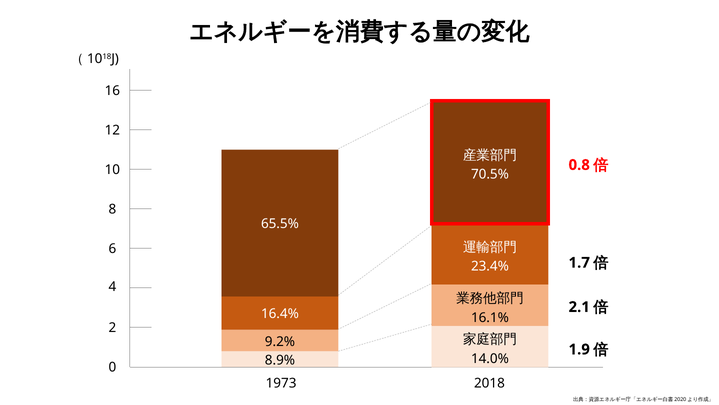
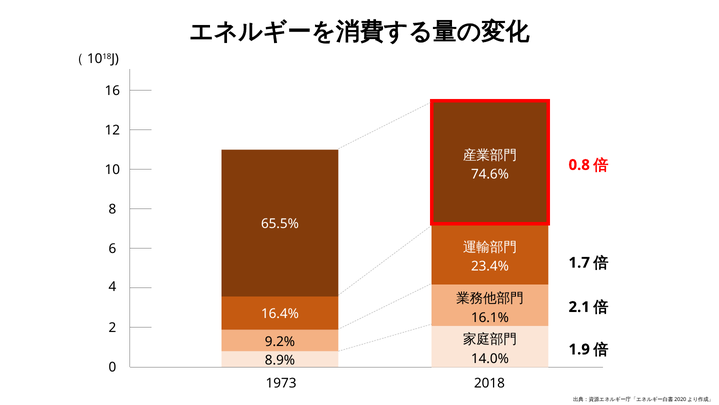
70.5%: 70.5% -> 74.6%
